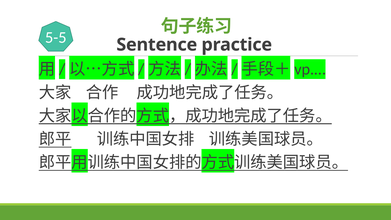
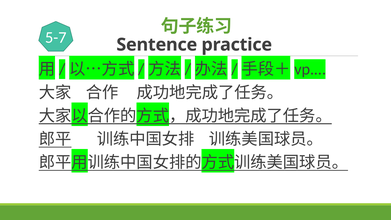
5-5: 5-5 -> 5-7
